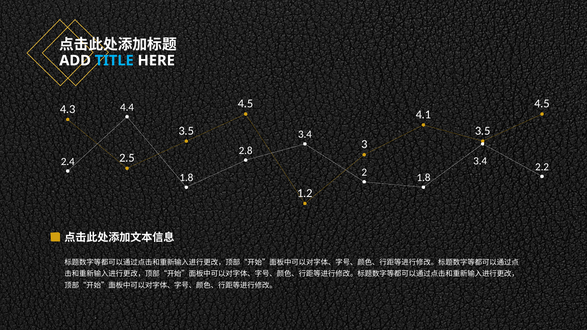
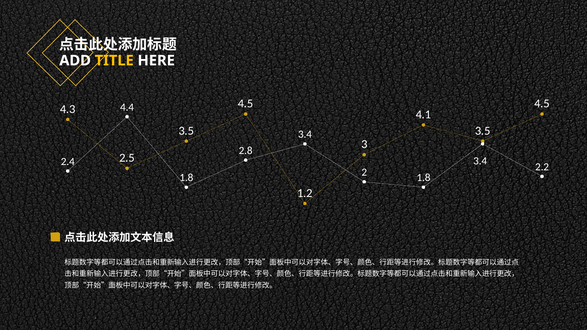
TITLE colour: light blue -> yellow
